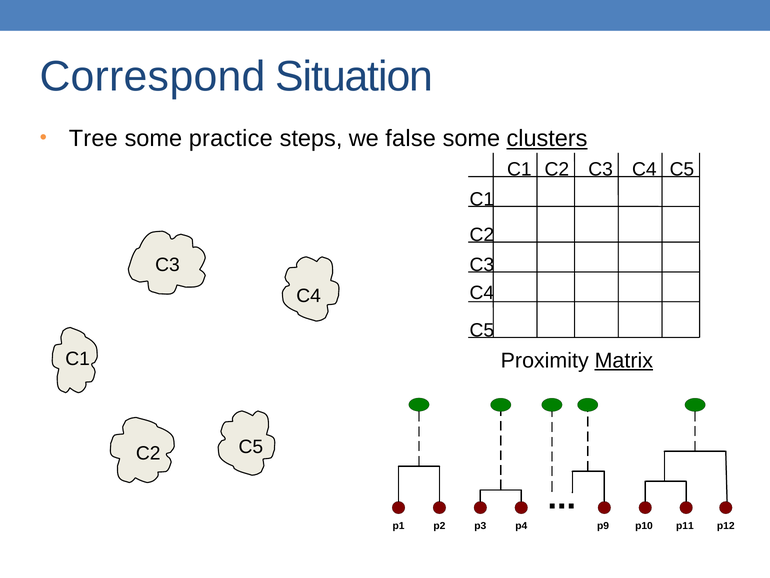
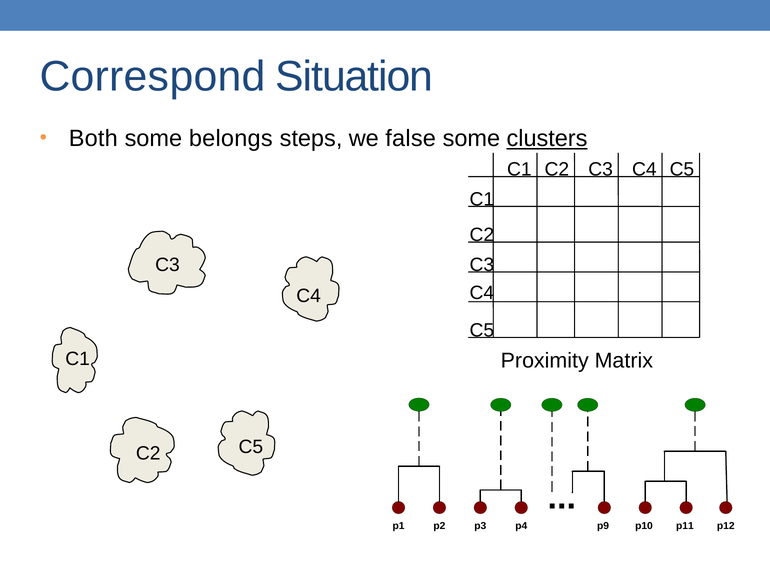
Tree: Tree -> Both
practice: practice -> belongs
Matrix underline: present -> none
